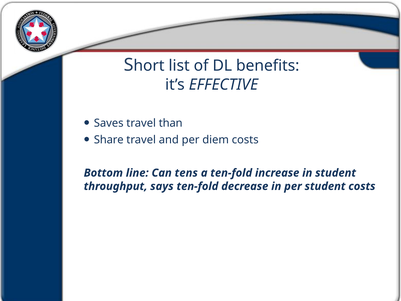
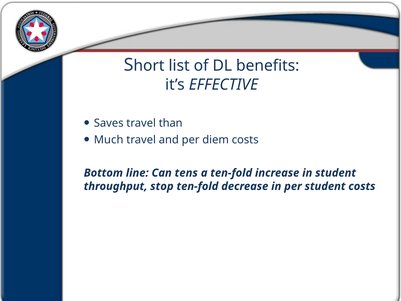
Share: Share -> Much
says: says -> stop
